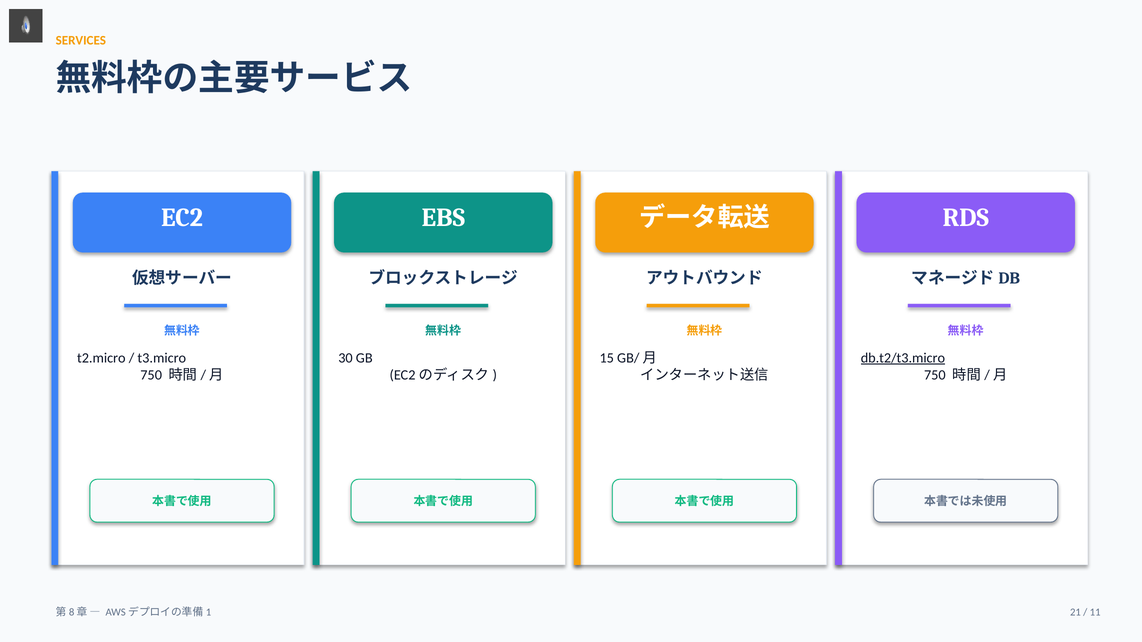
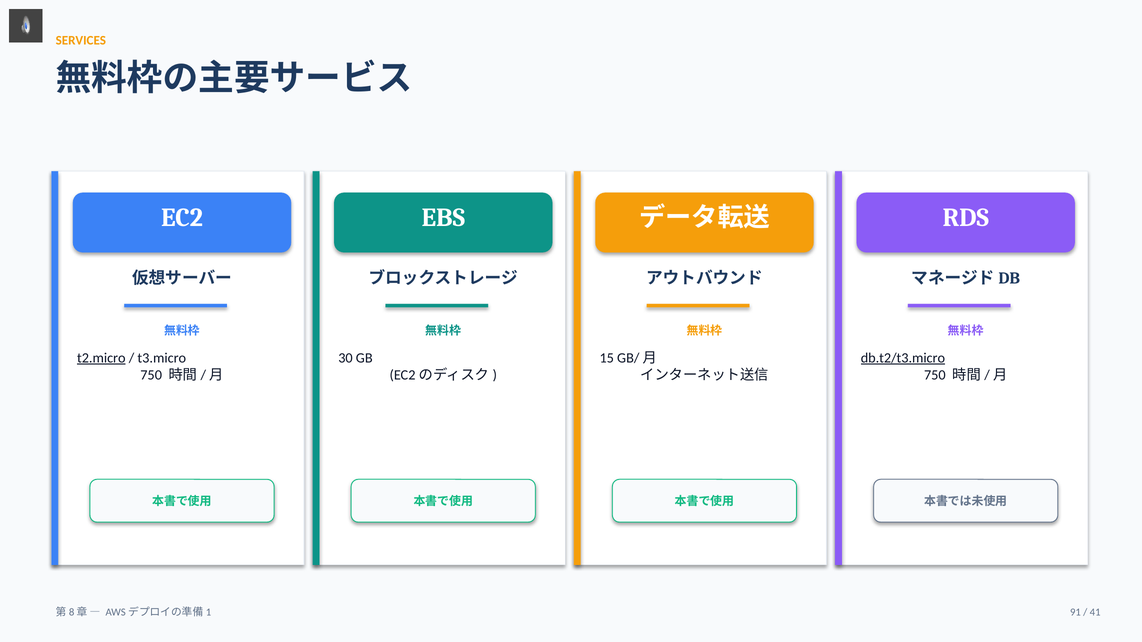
t2.micro underline: none -> present
21: 21 -> 91
11: 11 -> 41
